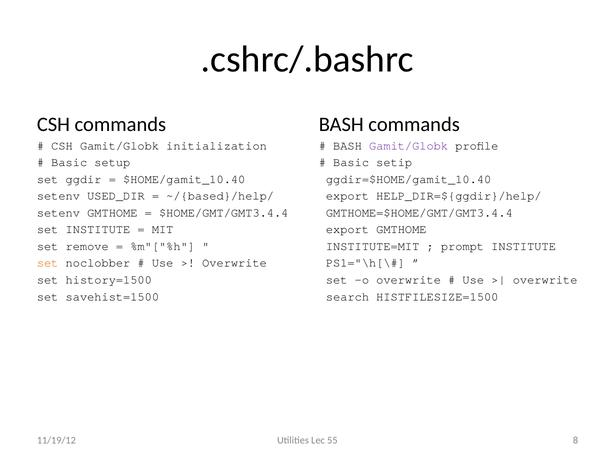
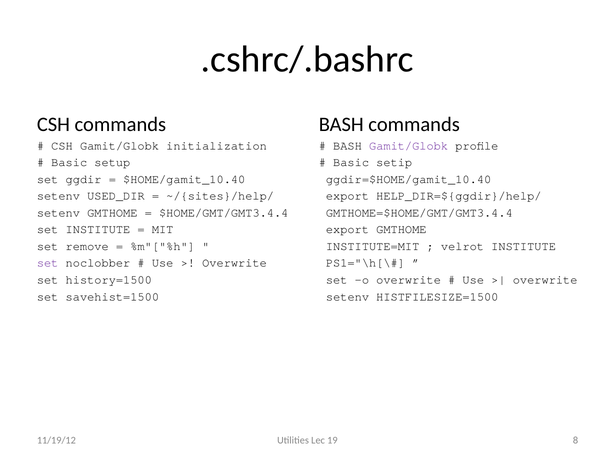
~/{based}/help/: ~/{based}/help/ -> ~/{sites}/help/
prompt: prompt -> velrot
set at (48, 263) colour: orange -> purple
search at (348, 297): search -> setenv
55: 55 -> 19
